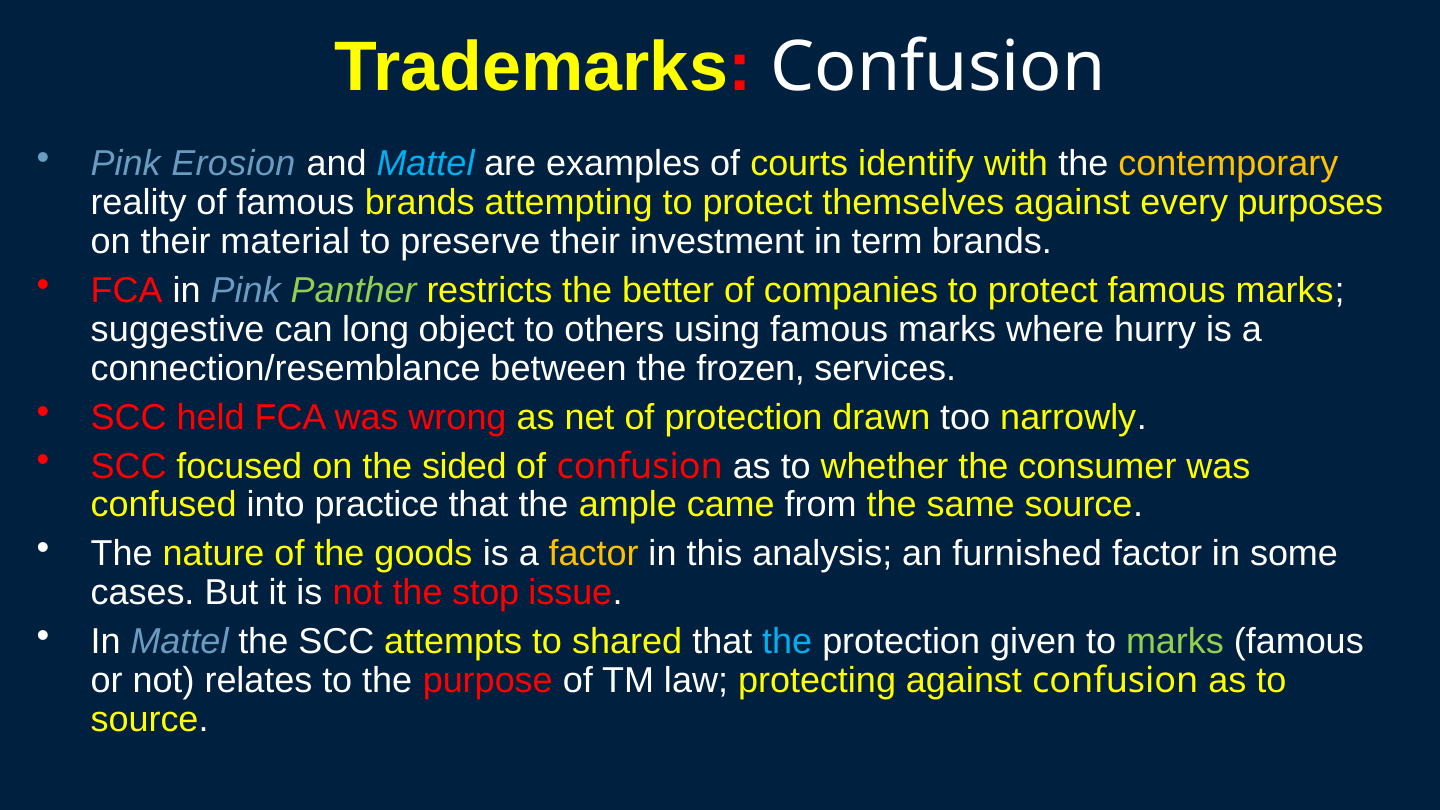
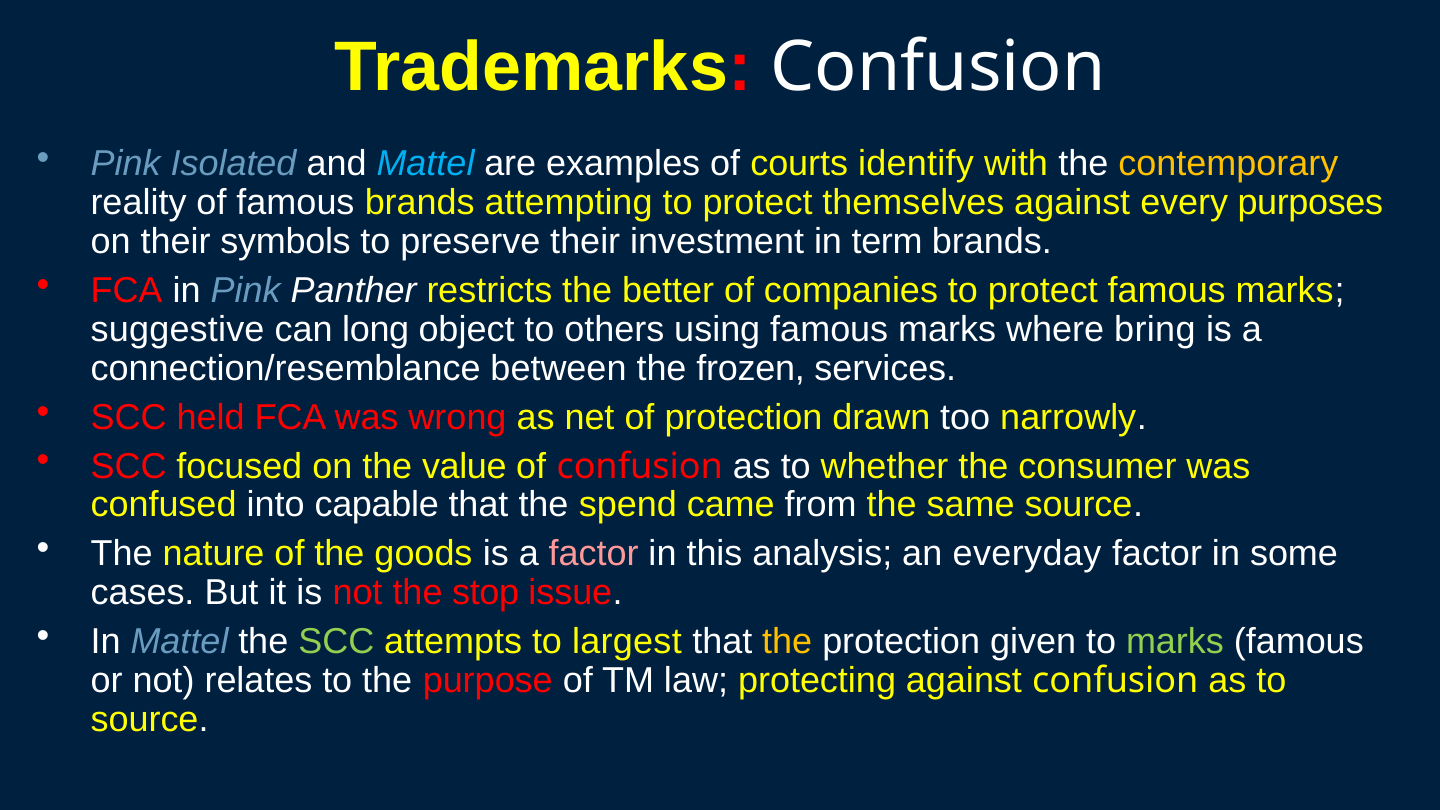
Erosion: Erosion -> Isolated
material: material -> symbols
Panther colour: light green -> white
hurry: hurry -> bring
sided: sided -> value
practice: practice -> capable
ample: ample -> spend
factor at (594, 554) colour: yellow -> pink
furnished: furnished -> everyday
SCC at (336, 642) colour: white -> light green
shared: shared -> largest
the at (787, 642) colour: light blue -> yellow
